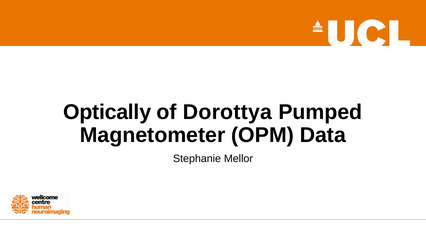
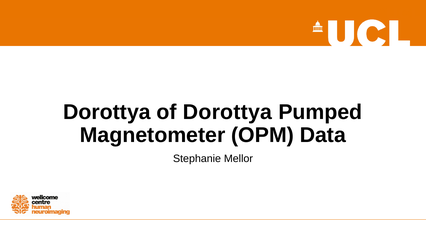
Optically at (107, 112): Optically -> Dorottya
